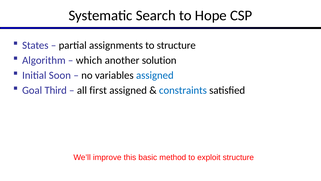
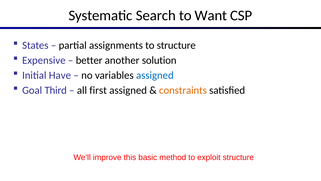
Hope: Hope -> Want
Algorithm: Algorithm -> Expensive
which: which -> better
Soon: Soon -> Have
constraints colour: blue -> orange
